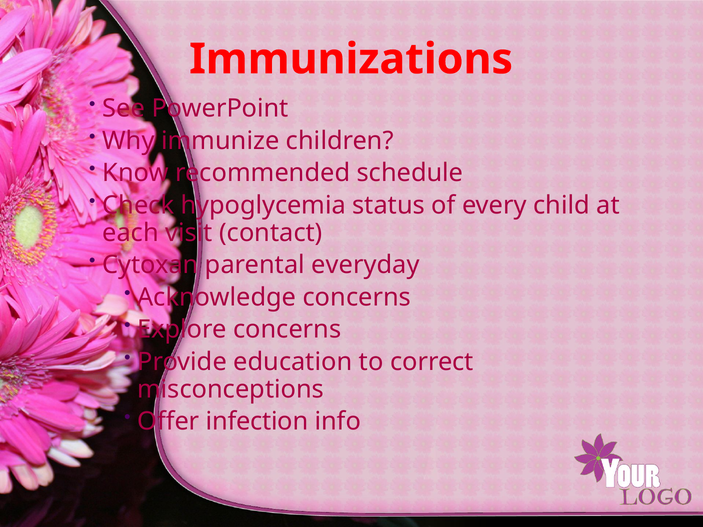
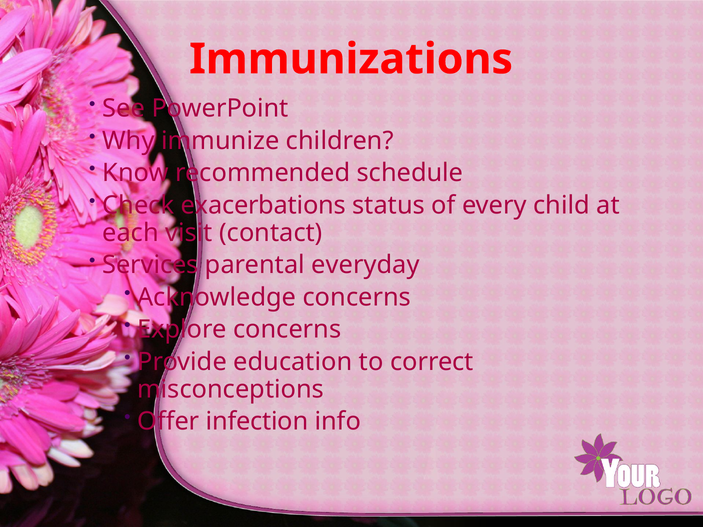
hypoglycemia: hypoglycemia -> exacerbations
Cytoxan: Cytoxan -> Services
